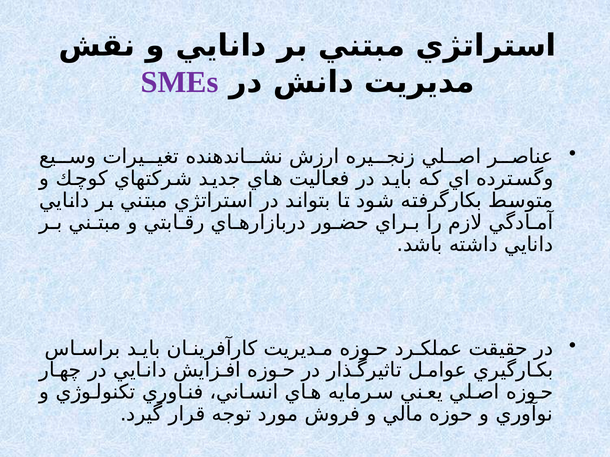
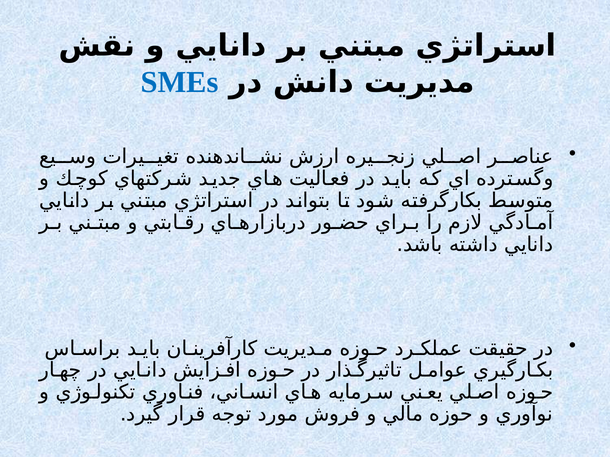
SMEs colour: purple -> blue
